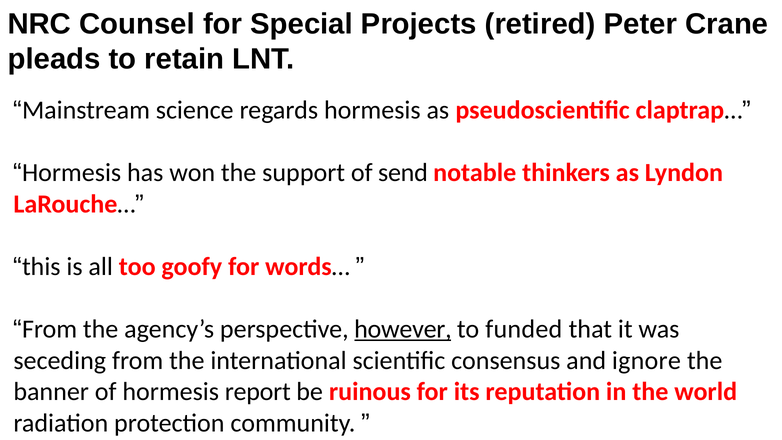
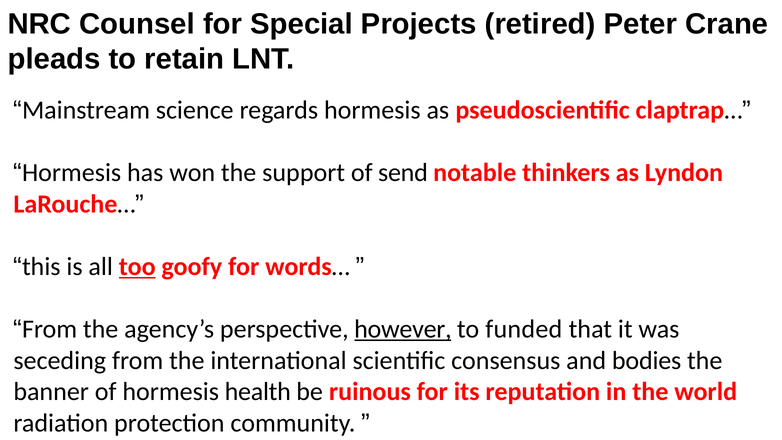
too underline: none -> present
ignore: ignore -> bodies
report: report -> health
